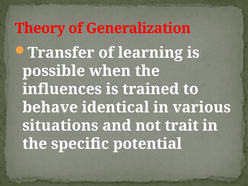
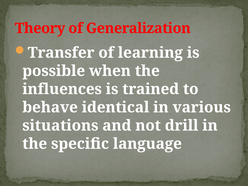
trait: trait -> drill
potential: potential -> language
